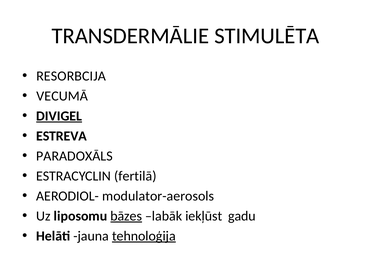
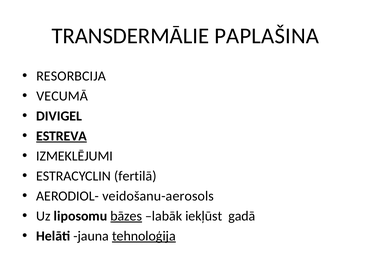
STIMULĒTA: STIMULĒTA -> PAPLAŠINA
DIVIGEL underline: present -> none
ESTREVA underline: none -> present
PARADOXĀLS: PARADOXĀLS -> IZMEKLĒJUMI
modulator-aerosols: modulator-aerosols -> veidošanu-aerosols
gadu: gadu -> gadā
